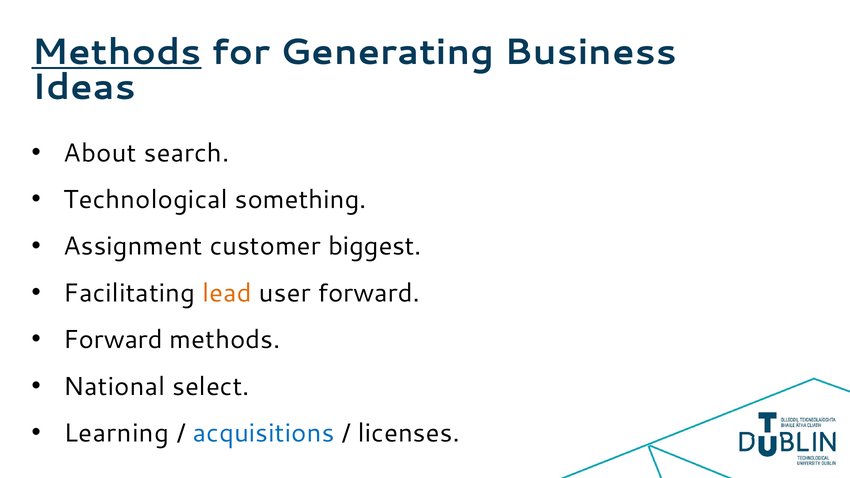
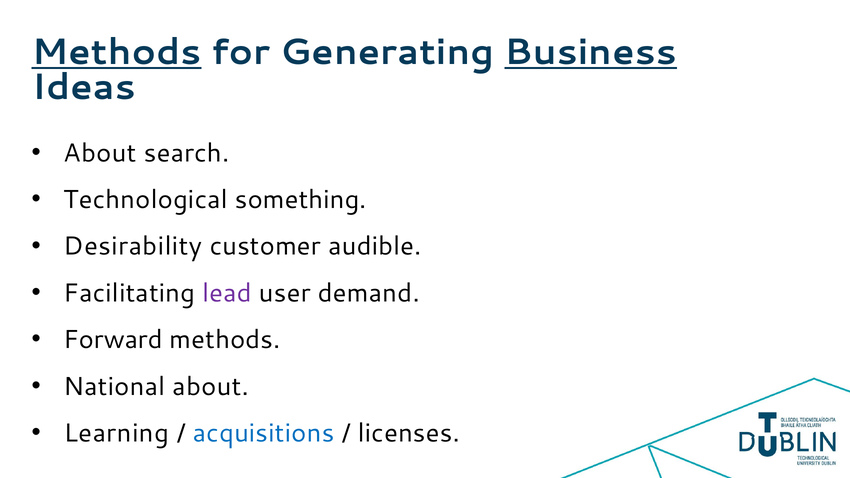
Business underline: none -> present
Assignment: Assignment -> Desirability
biggest: biggest -> audible
lead colour: orange -> purple
user forward: forward -> demand
National select: select -> about
